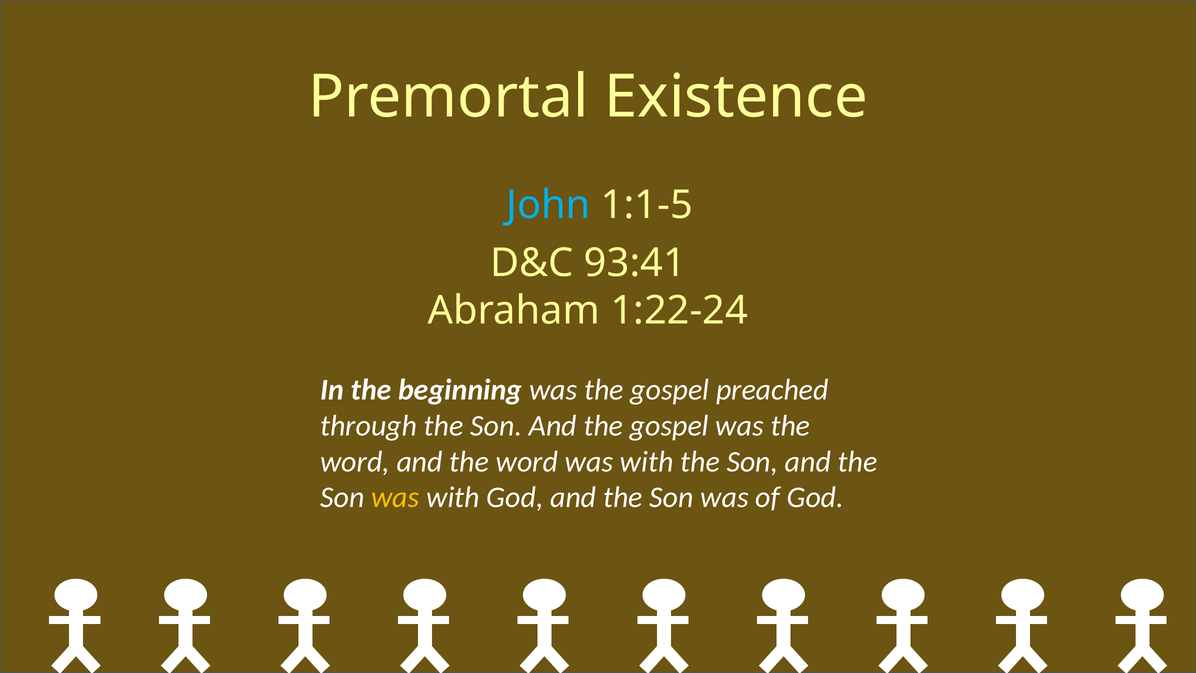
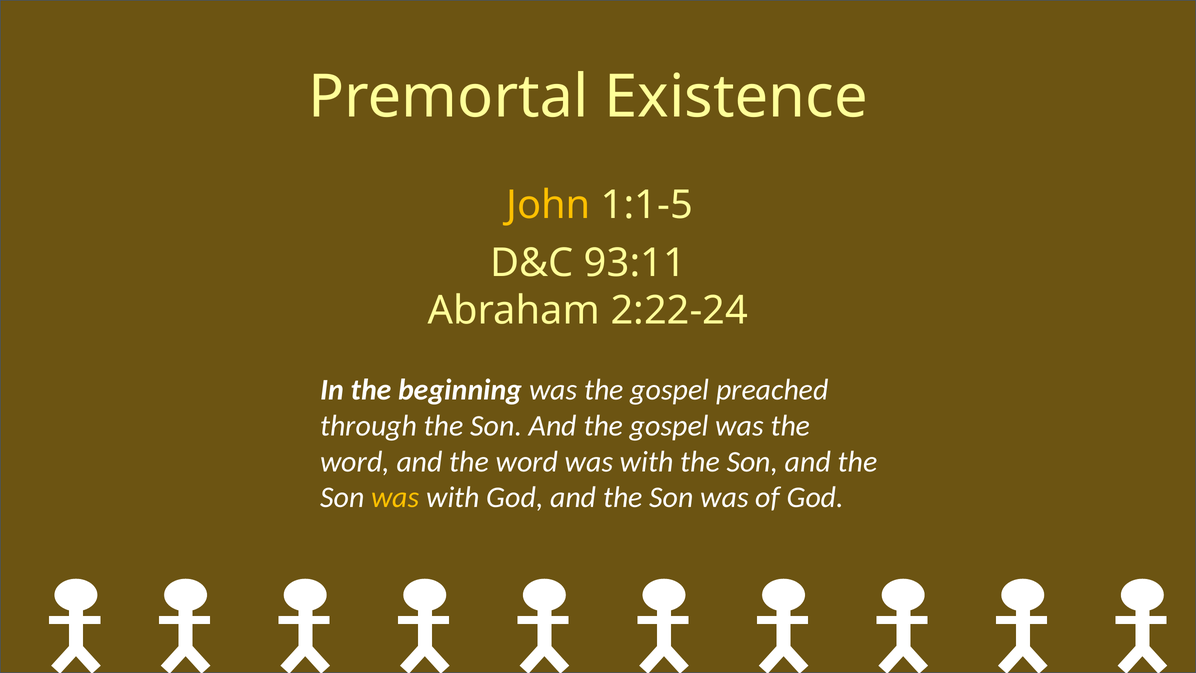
John colour: light blue -> yellow
93:41: 93:41 -> 93:11
1:22-24: 1:22-24 -> 2:22-24
